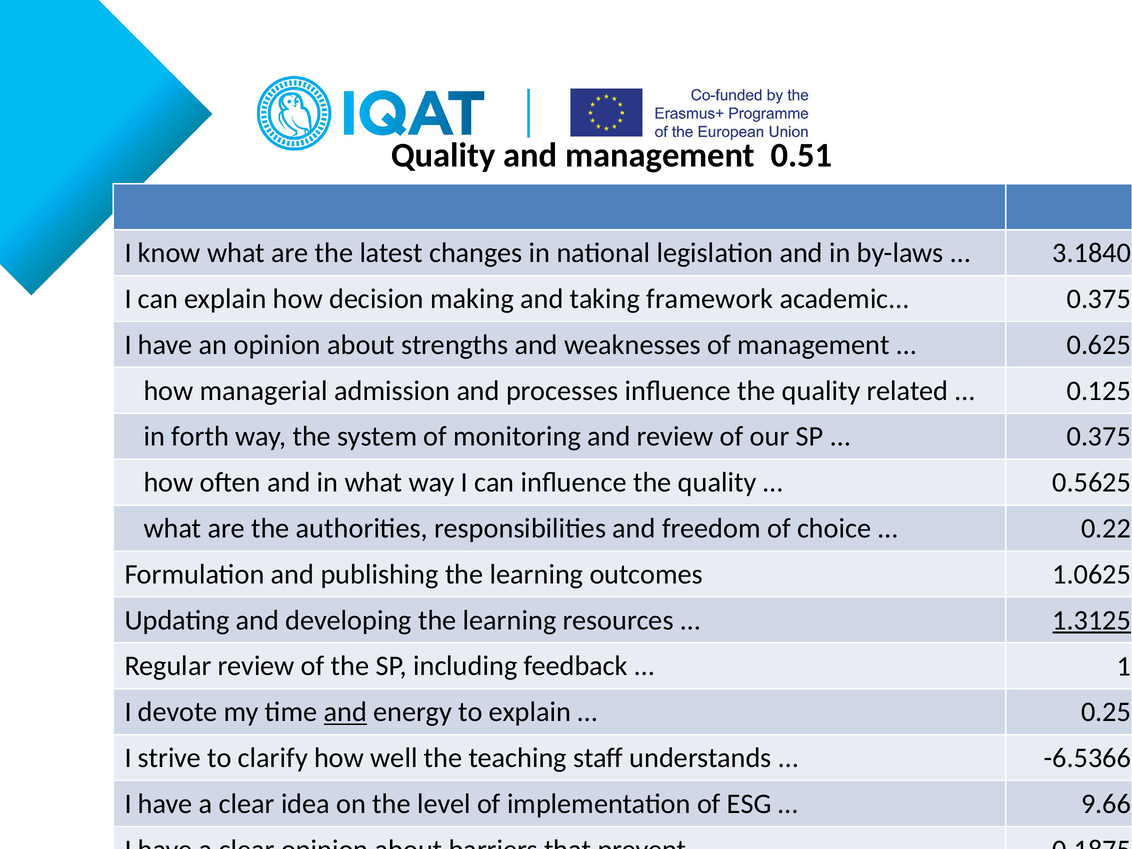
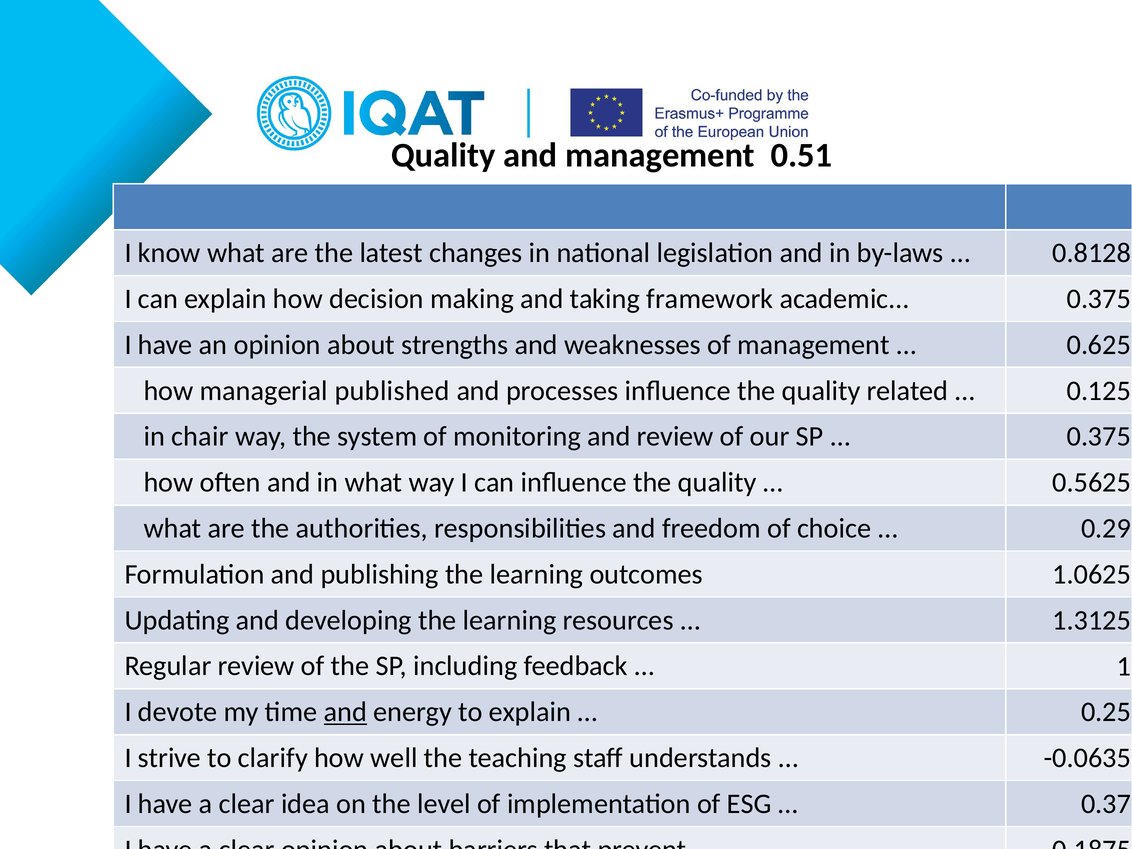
3.1840: 3.1840 -> 0.8128
admission: admission -> published
forth: forth -> chair
0.22: 0.22 -> 0.29
1.3125 underline: present -> none
-6.5366: -6.5366 -> -0.0635
9.66: 9.66 -> 0.37
